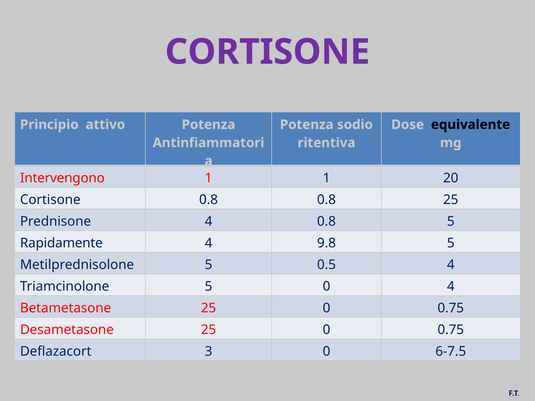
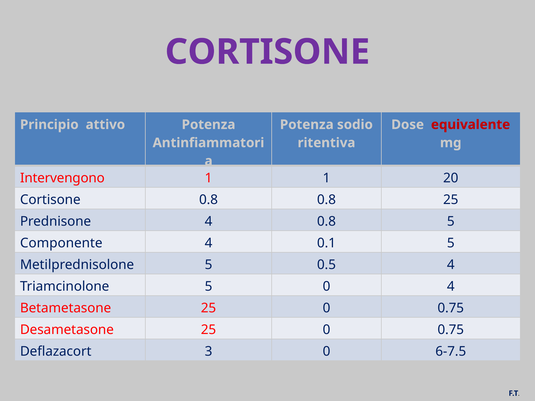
equivalente colour: black -> red
Rapidamente: Rapidamente -> Componente
9.8: 9.8 -> 0.1
